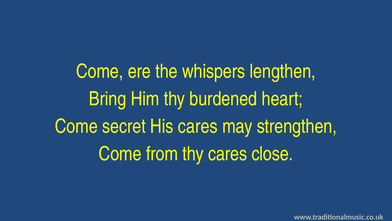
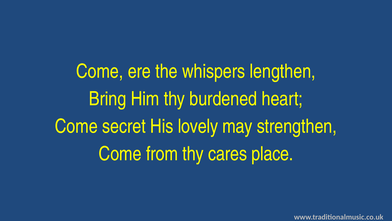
His cares: cares -> lovely
close: close -> place
